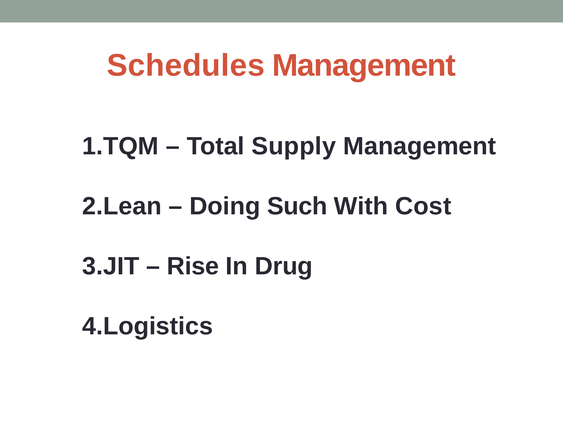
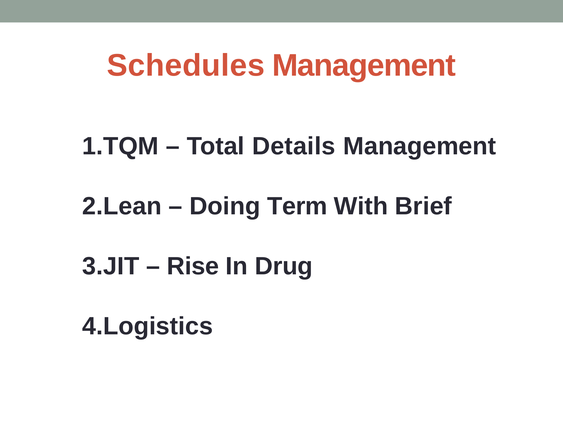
Supply: Supply -> Details
Such: Such -> Term
Cost: Cost -> Brief
